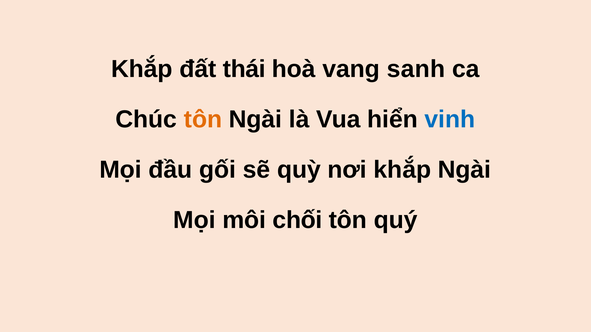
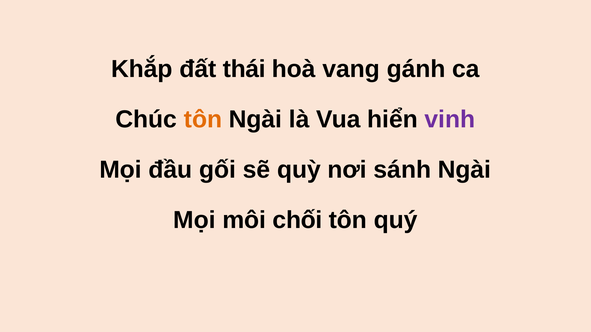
sanh: sanh -> gánh
vinh colour: blue -> purple
nơi khắp: khắp -> sánh
